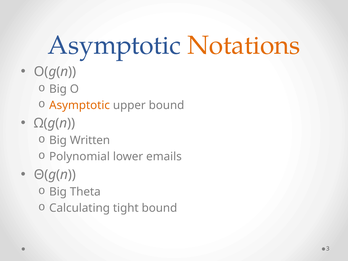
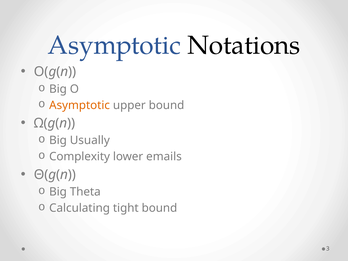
Notations colour: orange -> black
Written: Written -> Usually
Polynomial: Polynomial -> Complexity
